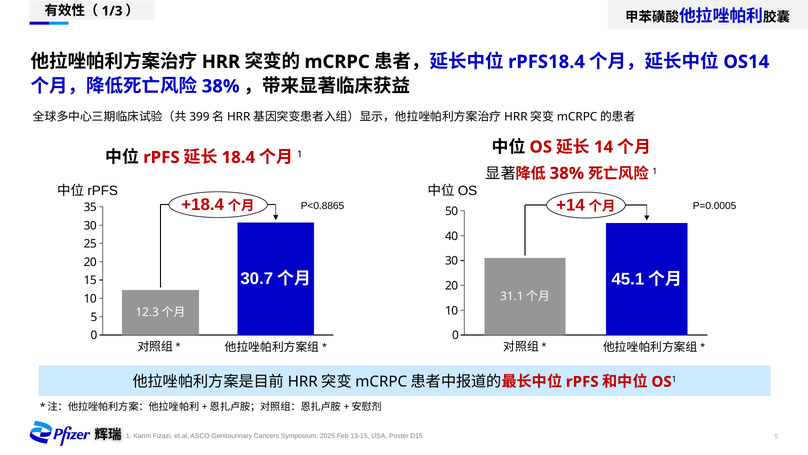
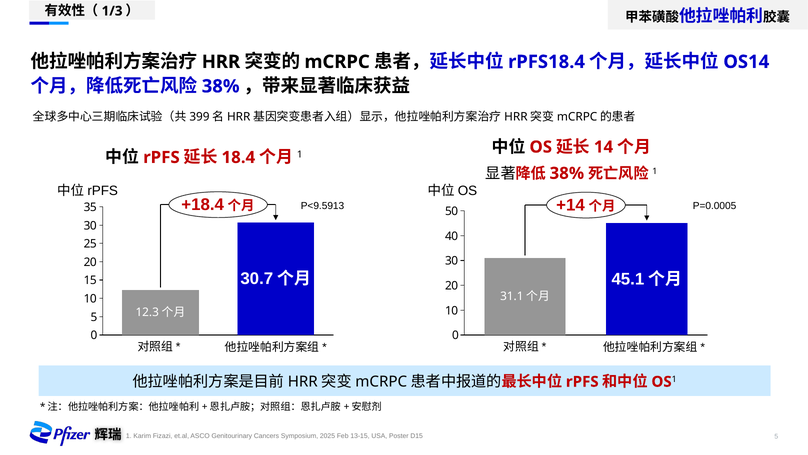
P<0.8865: P<0.8865 -> P<9.5913
